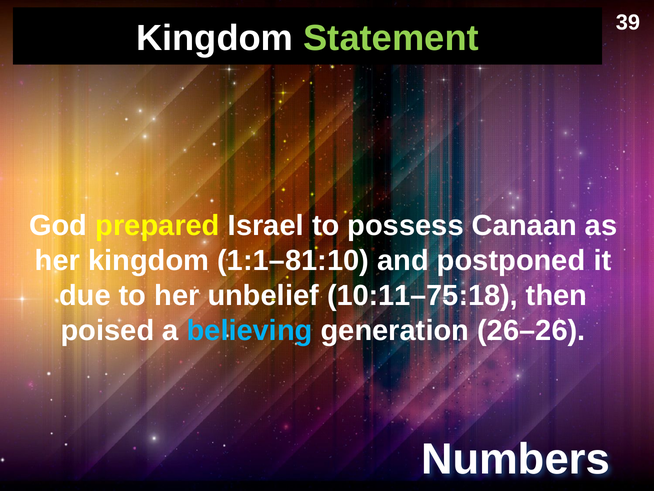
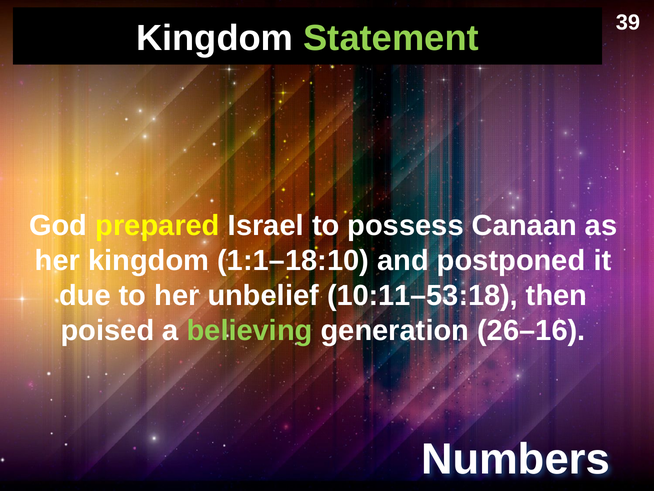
1:1–81:10: 1:1–81:10 -> 1:1–18:10
10:11–75:18: 10:11–75:18 -> 10:11–53:18
believing colour: light blue -> light green
26–26: 26–26 -> 26–16
